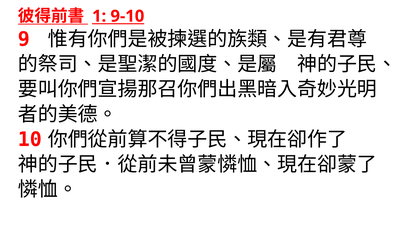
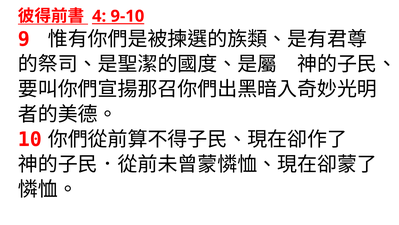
1: 1 -> 4
